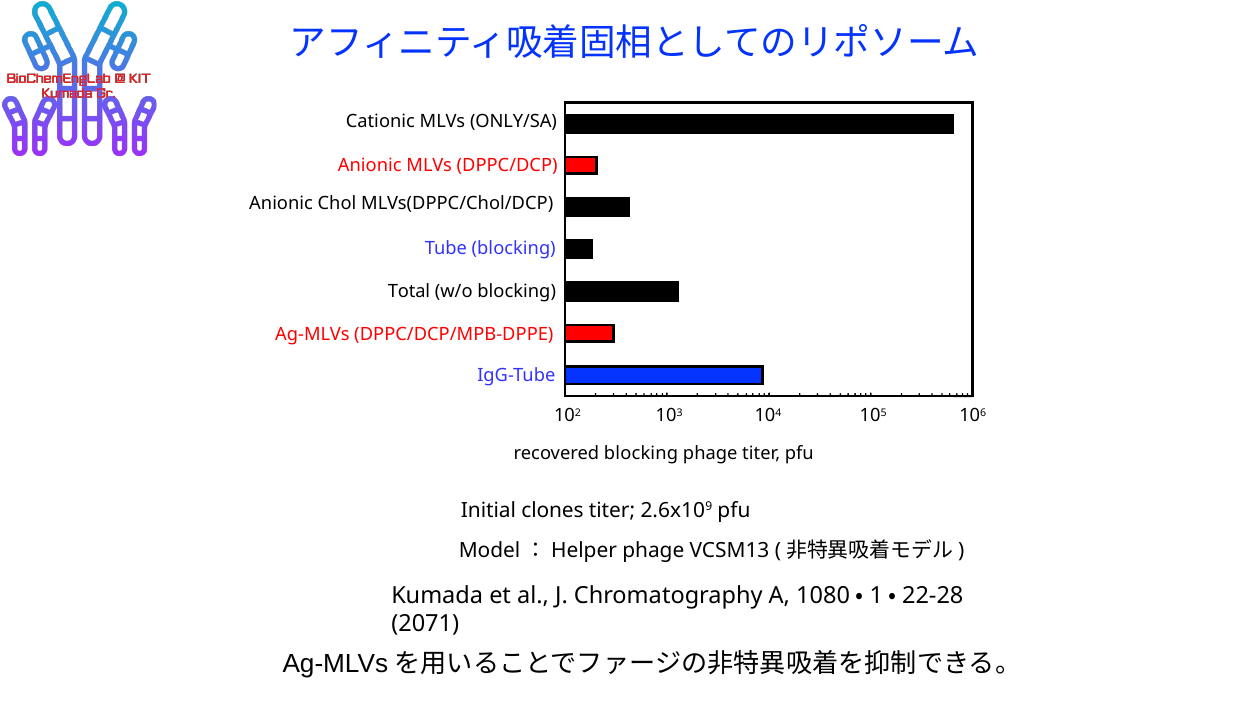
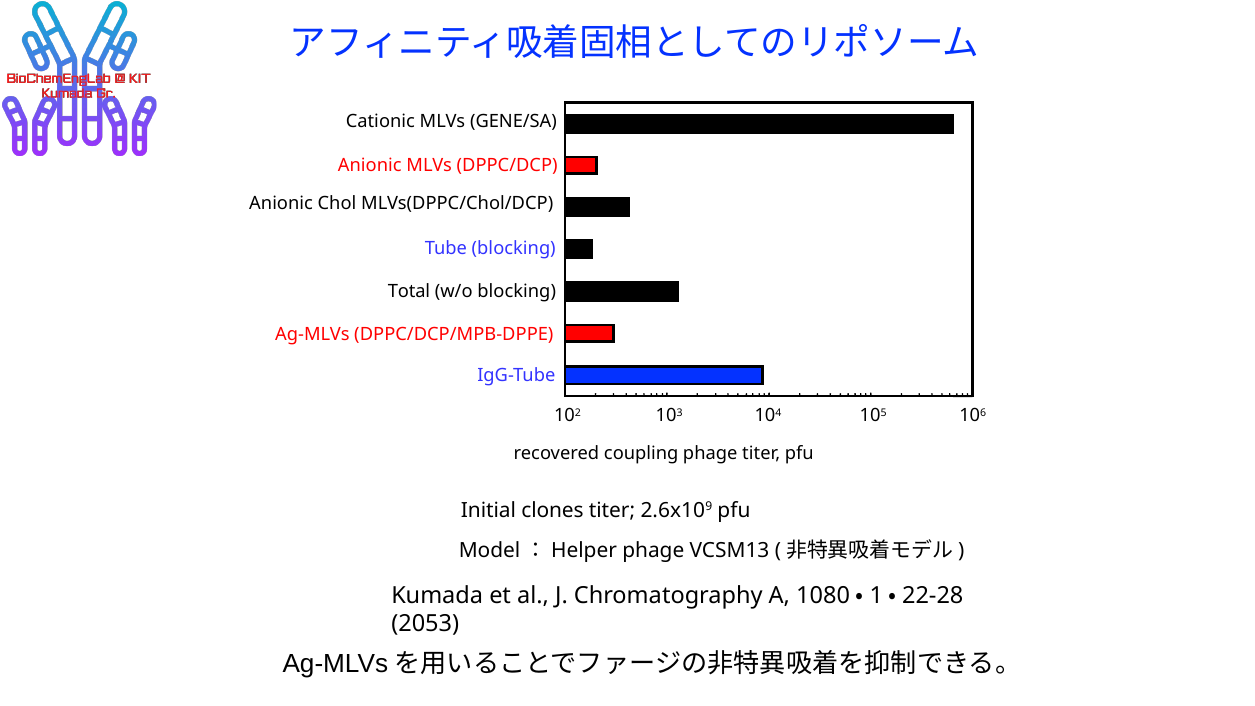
ONLY/SA: ONLY/SA -> GENE/SA
recovered blocking: blocking -> coupling
2071: 2071 -> 2053
